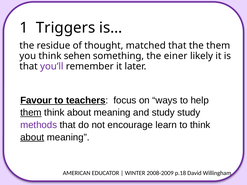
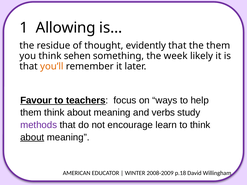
Triggers: Triggers -> Allowing
matched: matched -> evidently
einer: einer -> week
you’ll colour: purple -> orange
them at (31, 113) underline: present -> none
and study: study -> verbs
